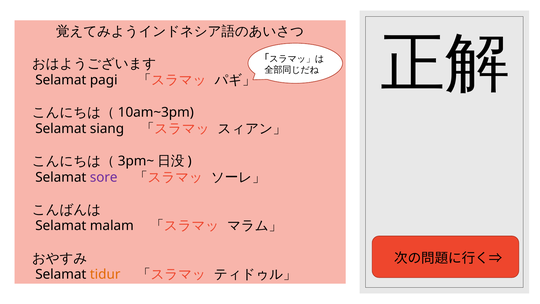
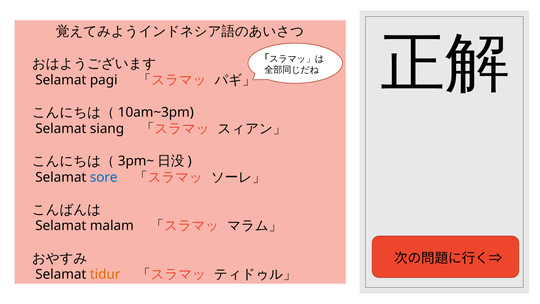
sore colour: purple -> blue
